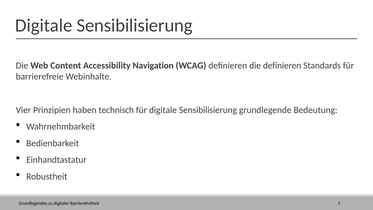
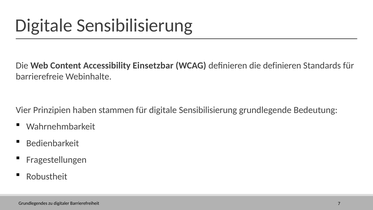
Navigation: Navigation -> Einsetzbar
technisch: technisch -> stammen
Einhandtastatur: Einhandtastatur -> Fragestellungen
